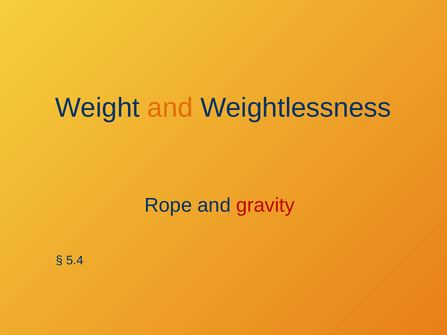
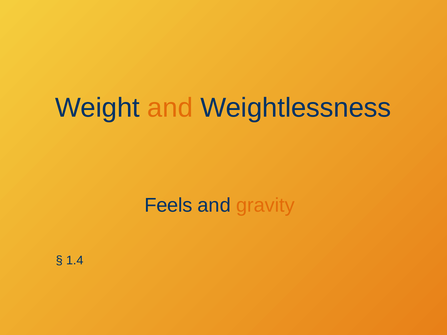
Rope: Rope -> Feels
gravity colour: red -> orange
5.4: 5.4 -> 1.4
